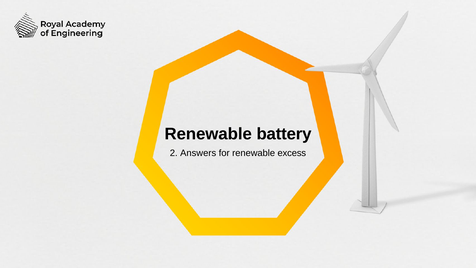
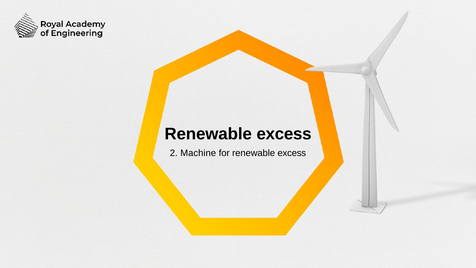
battery at (284, 134): battery -> excess
Answers: Answers -> Machine
